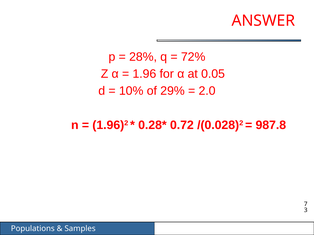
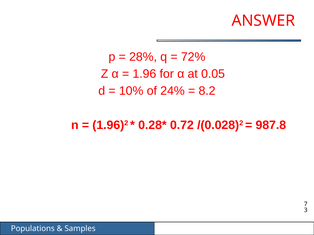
29%: 29% -> 24%
2.0: 2.0 -> 8.2
